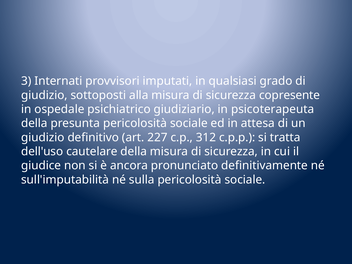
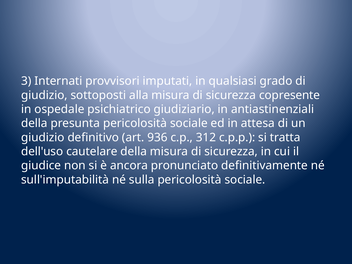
psicoterapeuta: psicoterapeuta -> antiastinenziali
227: 227 -> 936
